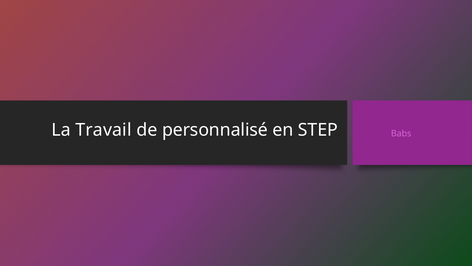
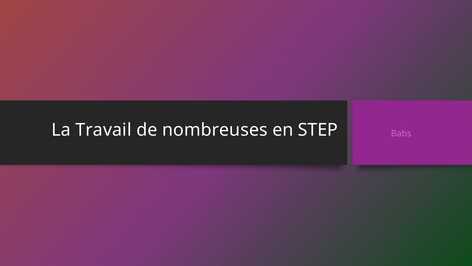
personnalisé: personnalisé -> nombreuses
